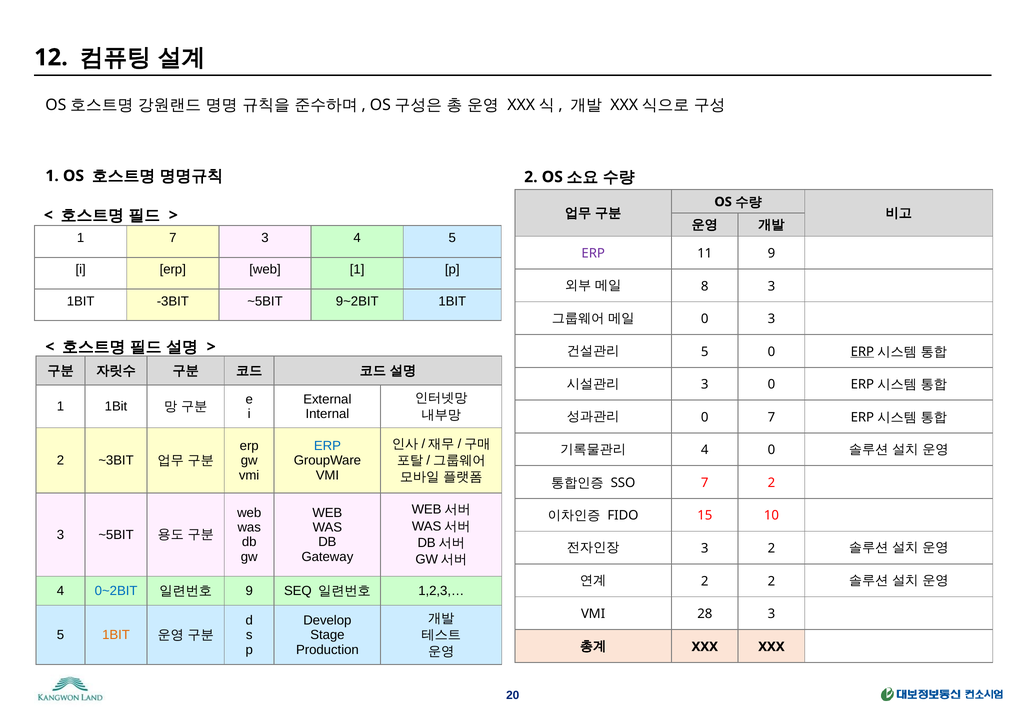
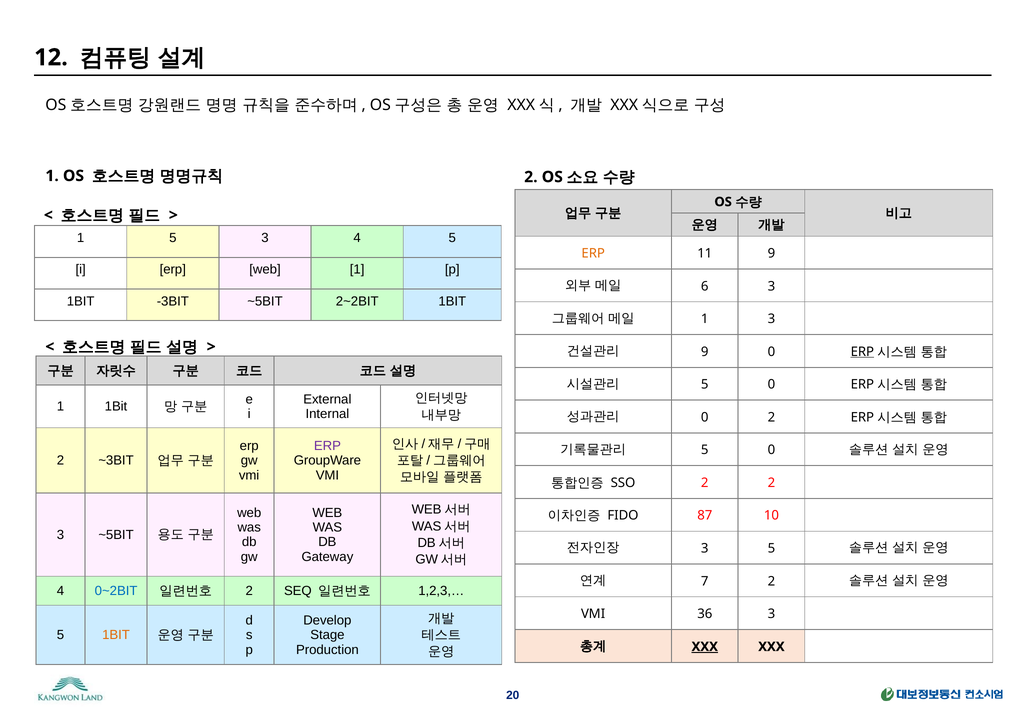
1 7: 7 -> 5
ERP at (593, 253) colour: purple -> orange
8: 8 -> 6
9~2BIT: 9~2BIT -> 2~2BIT
0 at (705, 319): 0 -> 1
5 at (705, 352): 5 -> 9
3 at (705, 384): 3 -> 5
0 7: 7 -> 2
ERP at (327, 446) colour: blue -> purple
4 at (705, 450): 4 -> 5
SSO 7: 7 -> 2
15: 15 -> 87
3 2: 2 -> 5
2 at (705, 581): 2 -> 7
9 at (249, 591): 9 -> 2
28: 28 -> 36
XXX at (705, 646) underline: none -> present
